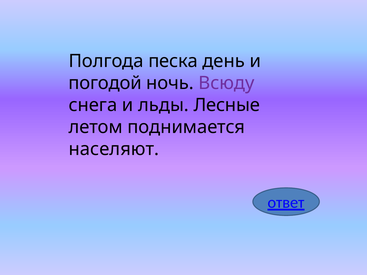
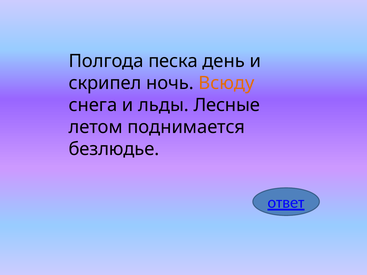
погодой: погодой -> скрипел
Всюду colour: purple -> orange
населяют: населяют -> безлюдье
